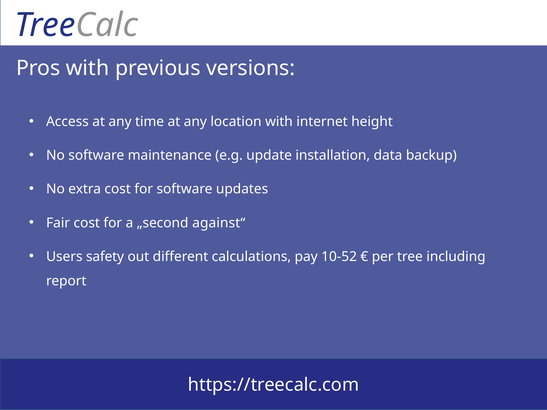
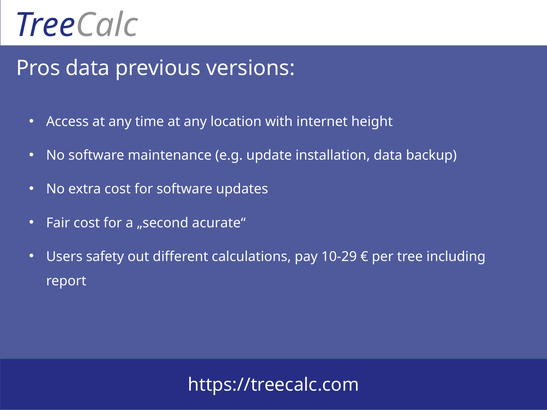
Pros with: with -> data
against“: against“ -> acurate“
10-52: 10-52 -> 10-29
